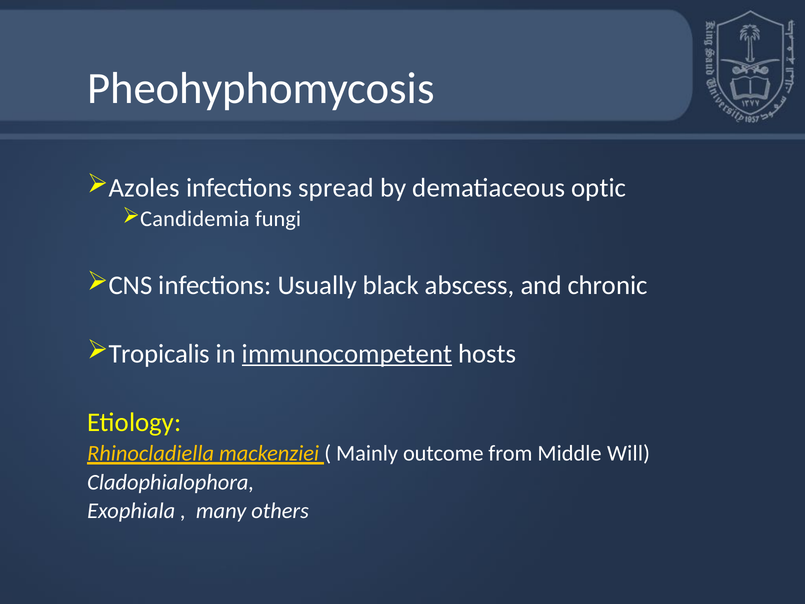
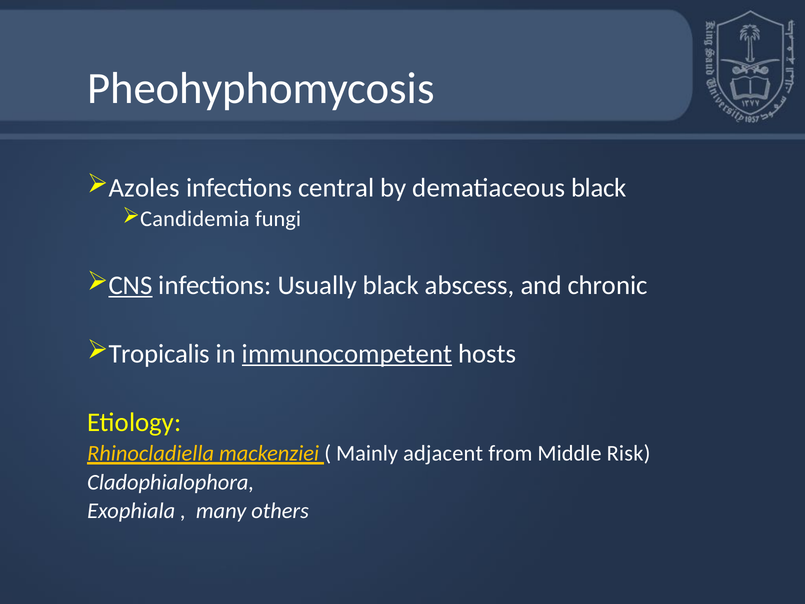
spread: spread -> central
dematiaceous optic: optic -> black
CNS underline: none -> present
outcome: outcome -> adjacent
Will: Will -> Risk
